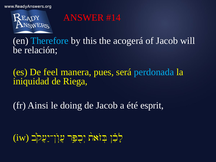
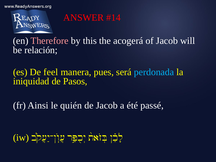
Therefore colour: light blue -> pink
Riega: Riega -> Pasos
doing: doing -> quién
esprit: esprit -> passé
